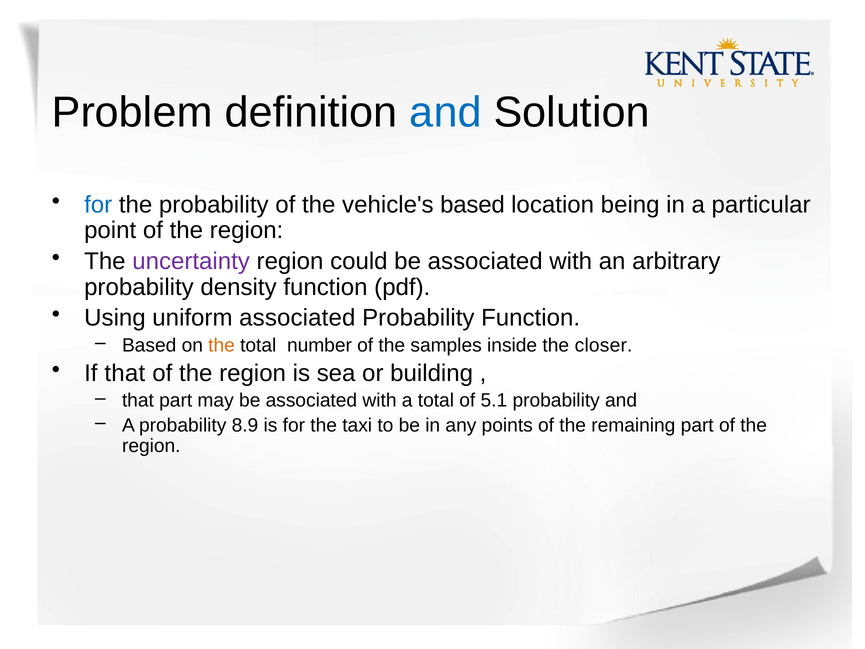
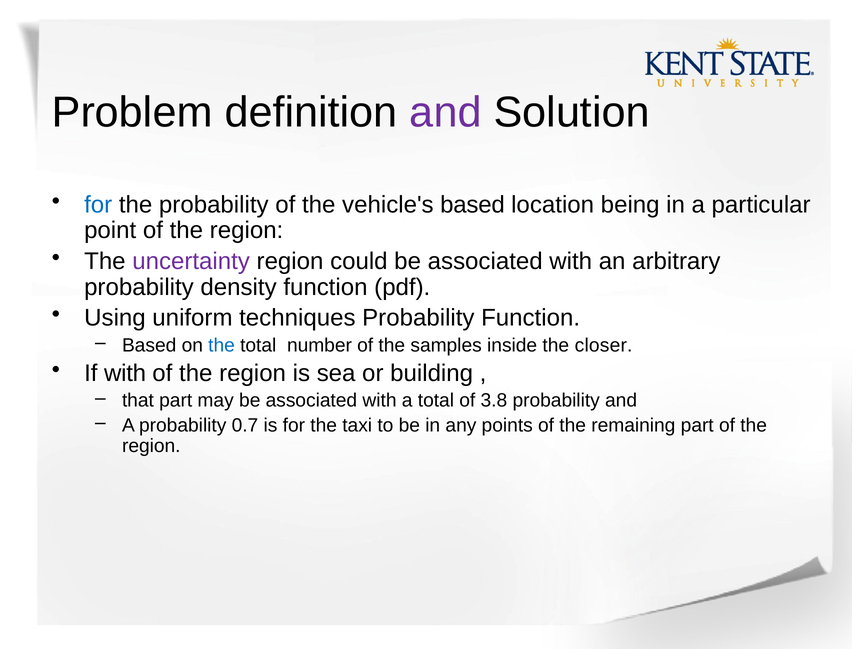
and at (446, 113) colour: blue -> purple
uniform associated: associated -> techniques
the at (222, 345) colour: orange -> blue
If that: that -> with
5.1: 5.1 -> 3.8
8.9: 8.9 -> 0.7
